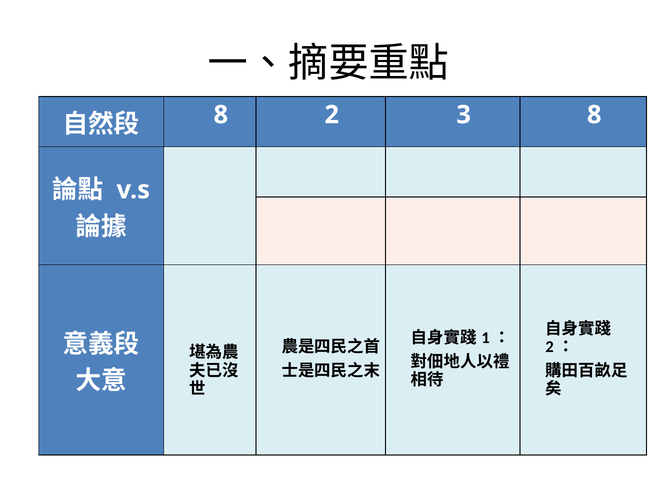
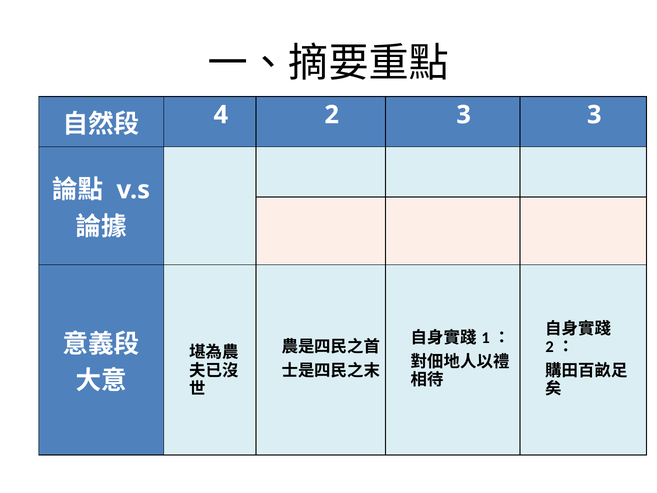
8 at (221, 115): 8 -> 4
3 8: 8 -> 3
